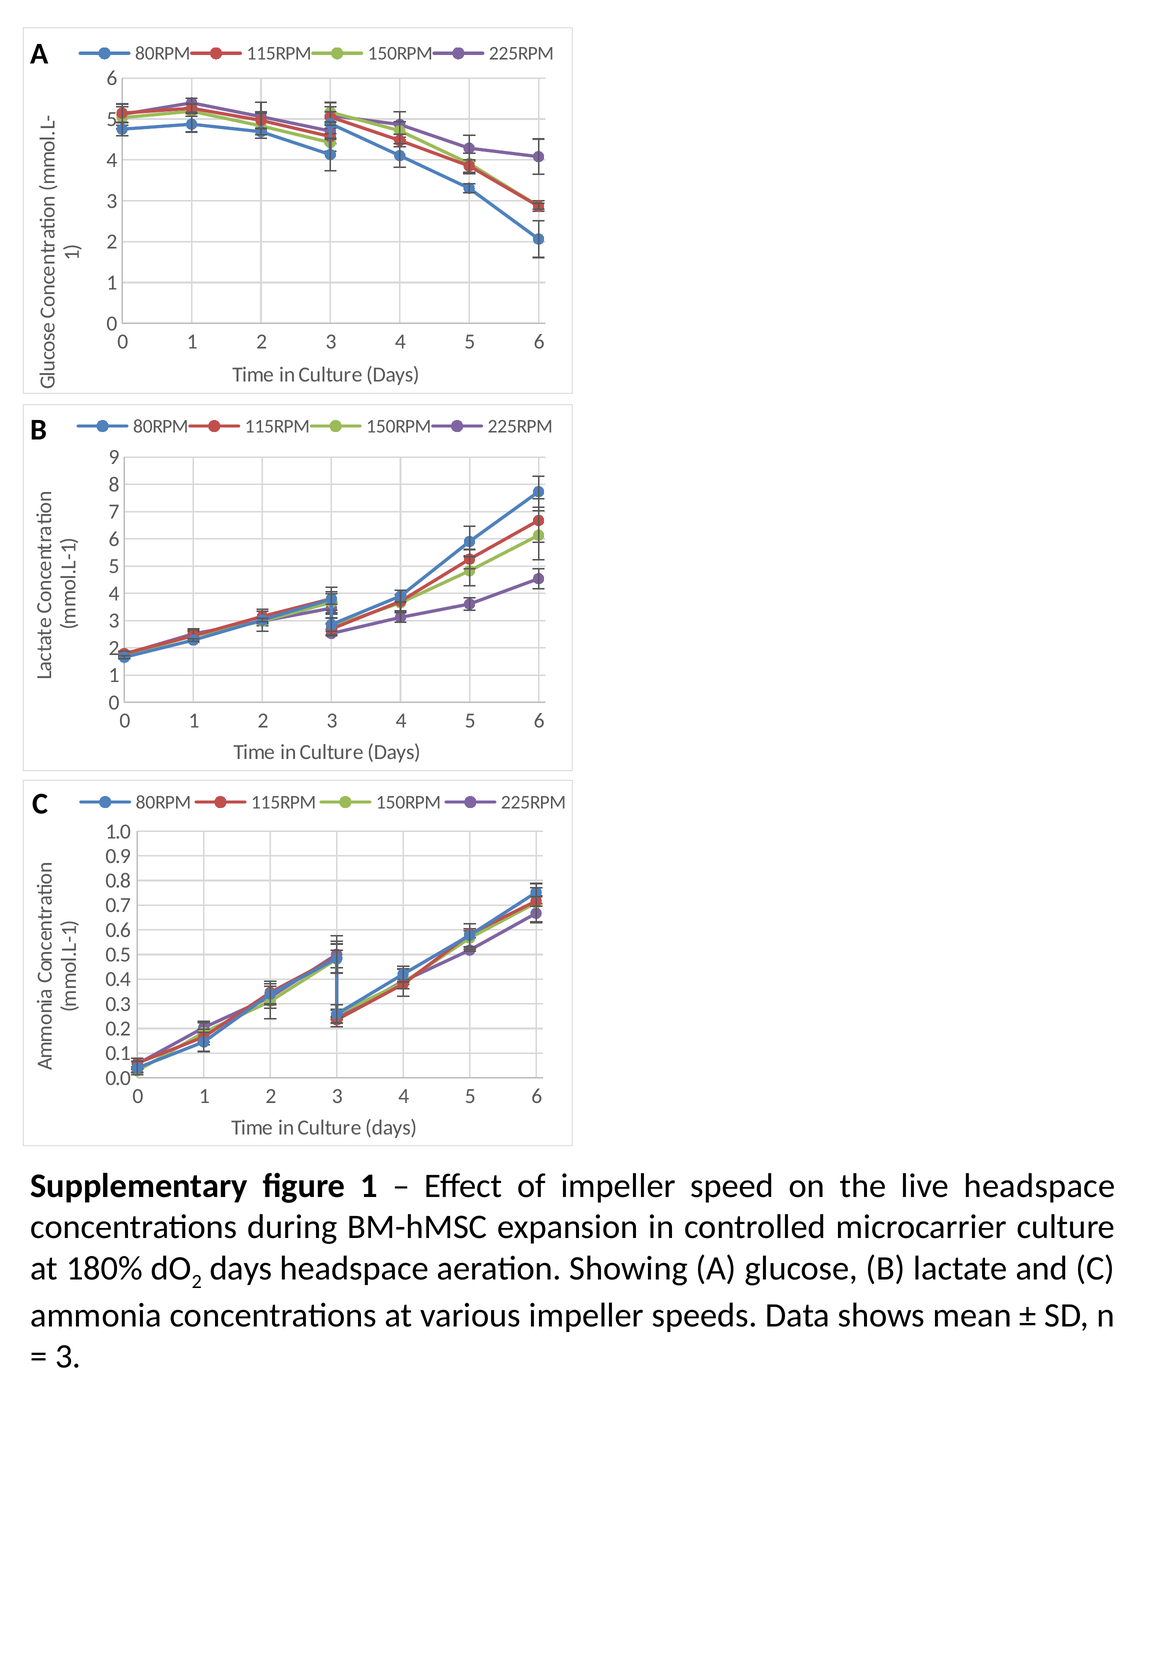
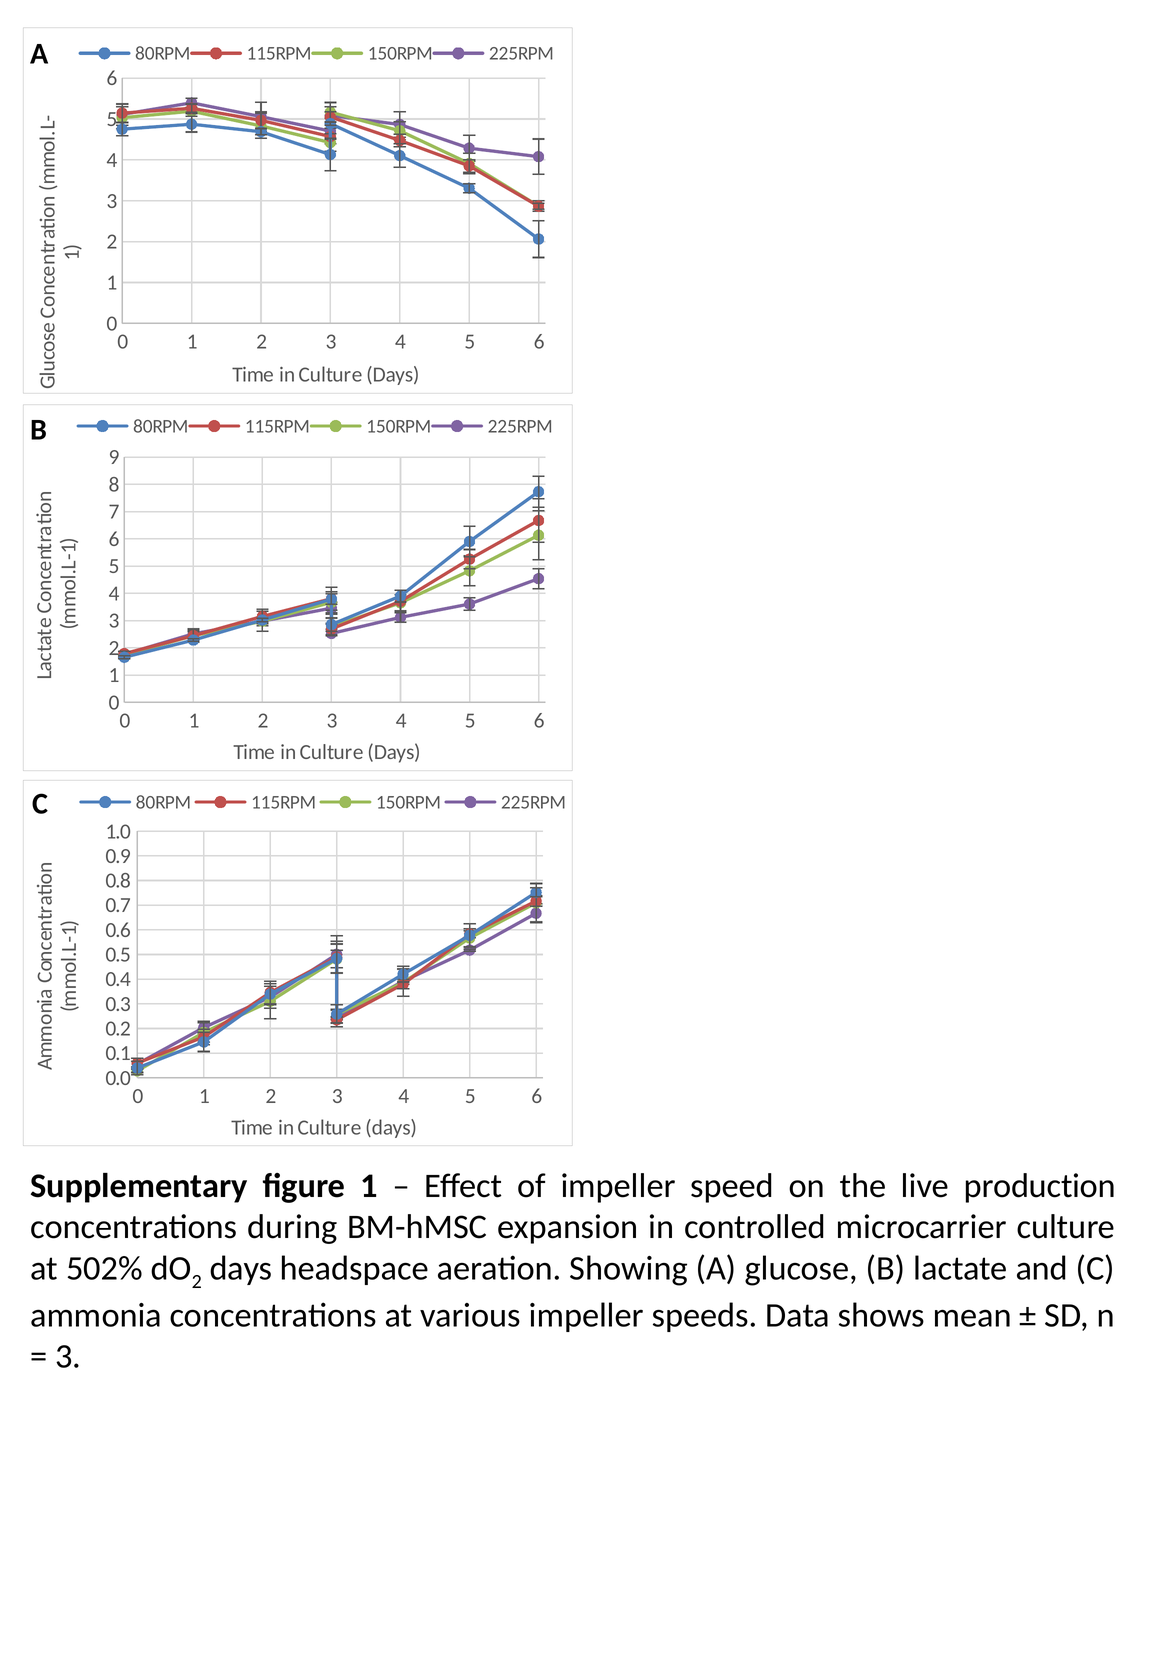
live headspace: headspace -> production
180%: 180% -> 502%
